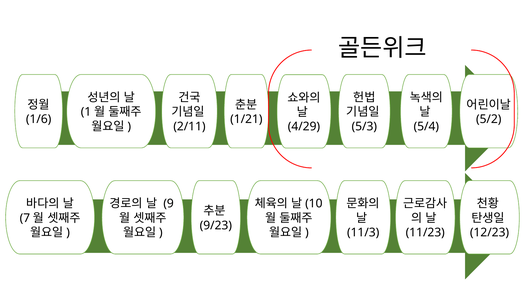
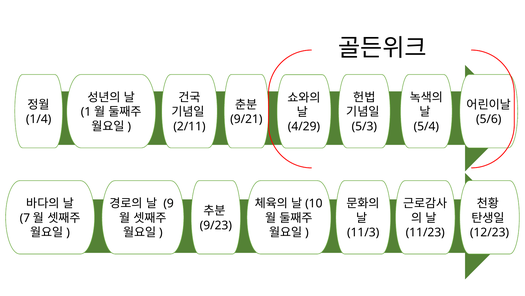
1/6: 1/6 -> 1/4
1/21: 1/21 -> 9/21
5/2: 5/2 -> 5/6
